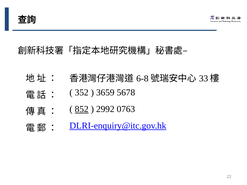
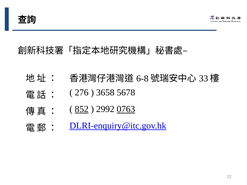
352: 352 -> 276
3659: 3659 -> 3658
0763 underline: none -> present
